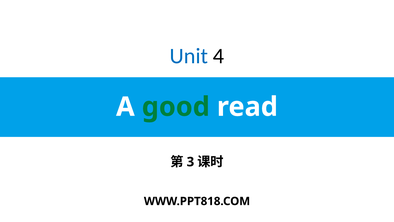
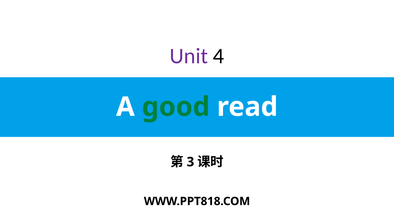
Unit colour: blue -> purple
